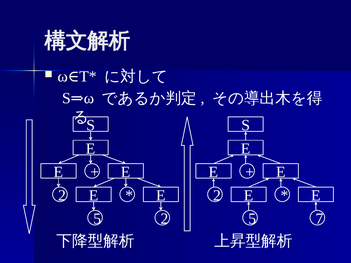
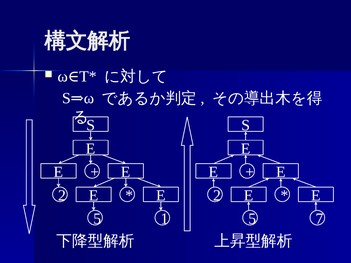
5 2: 2 -> 1
